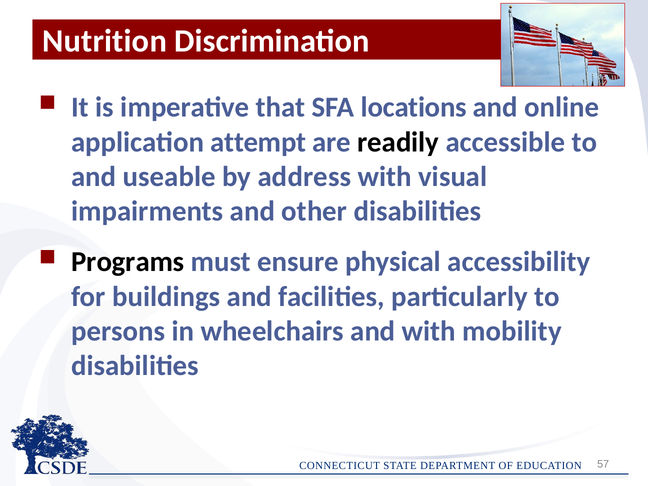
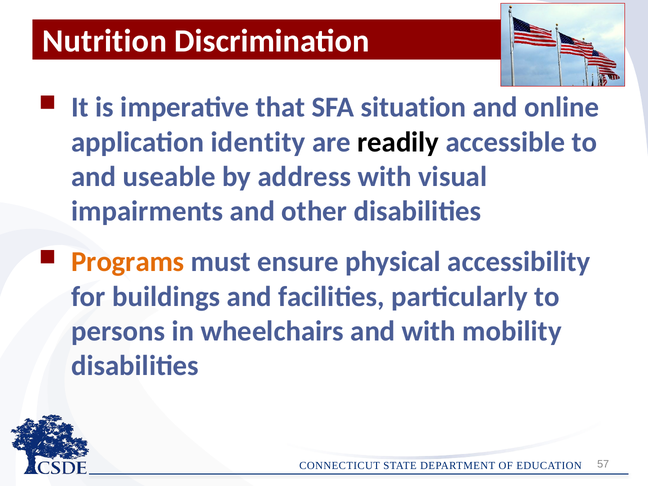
locations: locations -> situation
attempt: attempt -> identity
Programs colour: black -> orange
